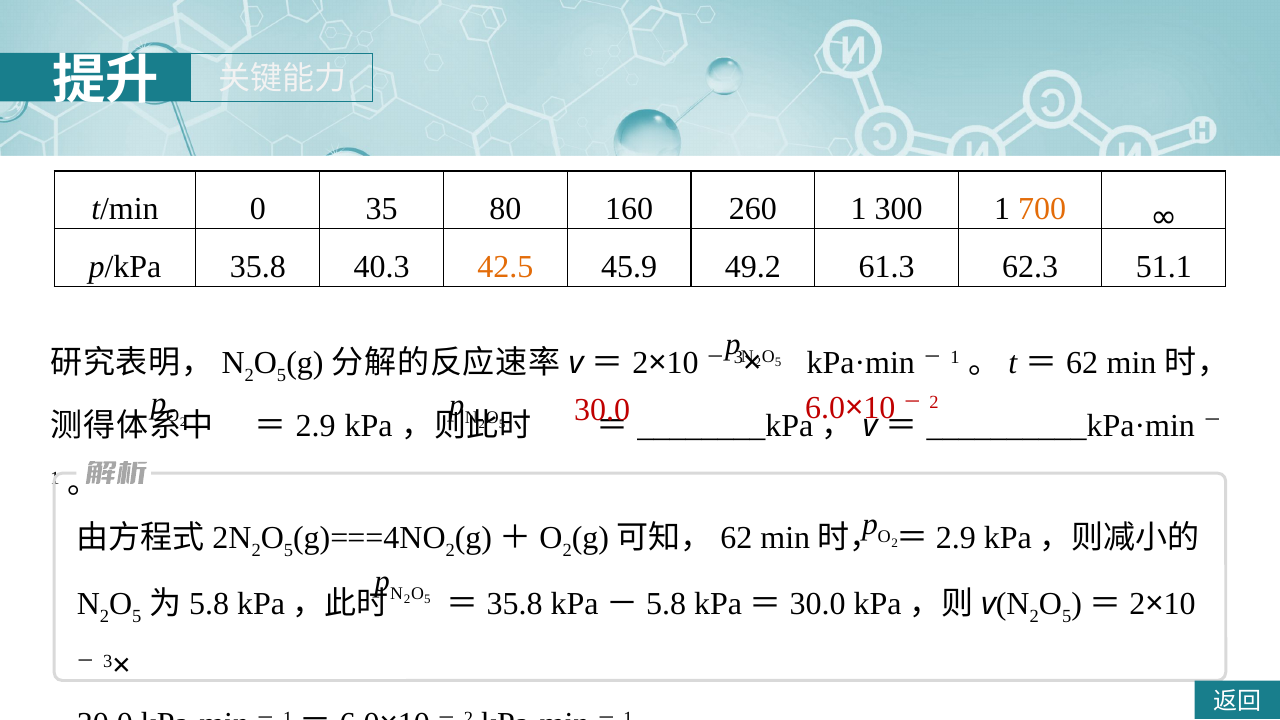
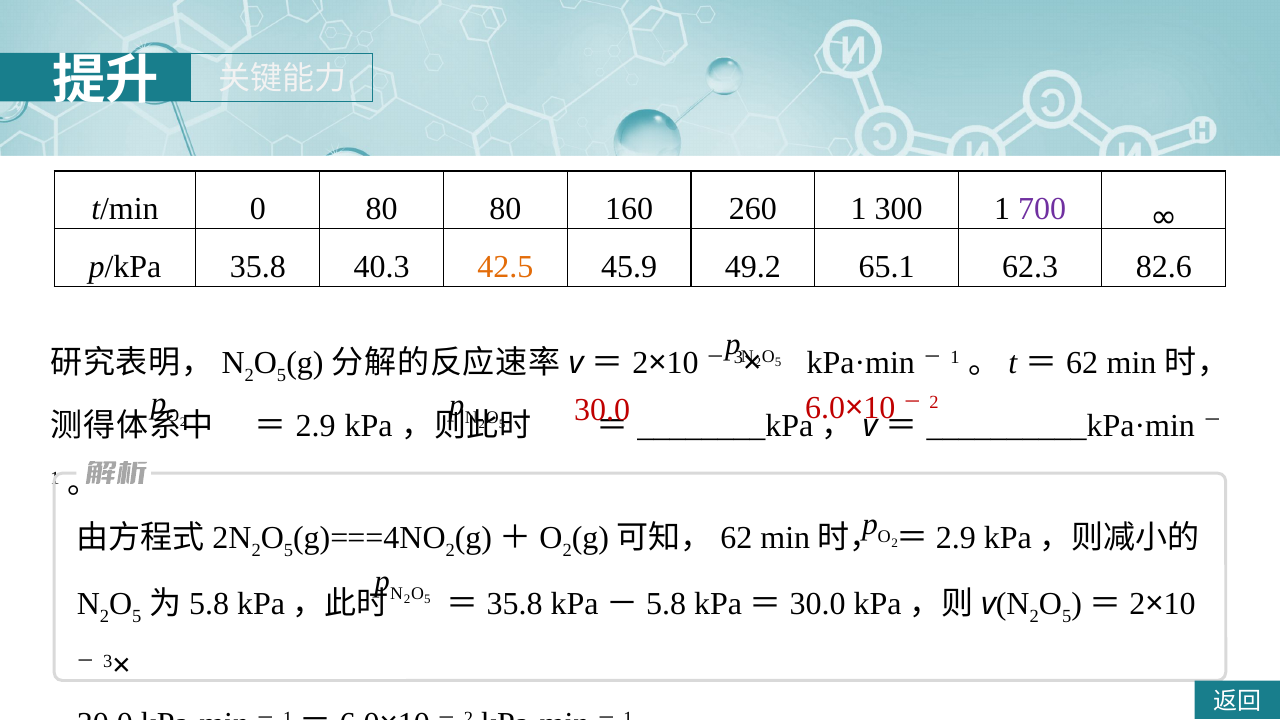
0 35: 35 -> 80
700 colour: orange -> purple
61.3: 61.3 -> 65.1
51.1: 51.1 -> 82.6
